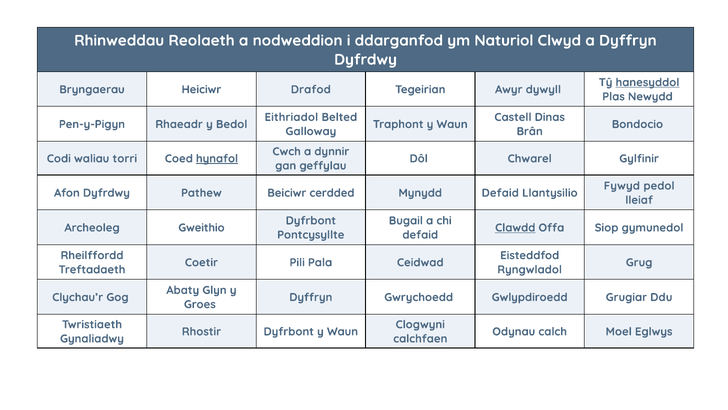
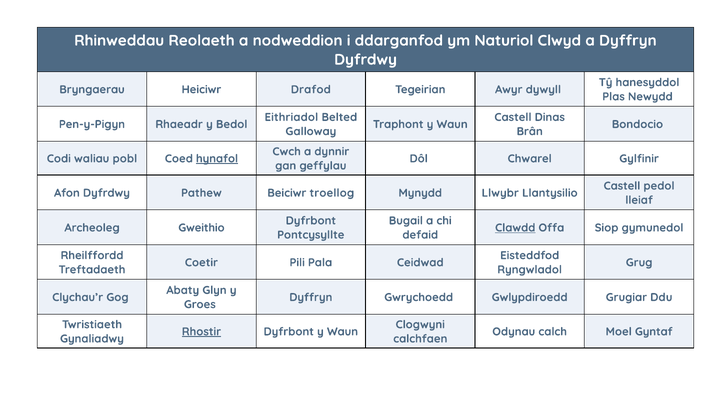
hanesyddol underline: present -> none
torri: torri -> pobl
Fywyd at (622, 186): Fywyd -> Castell
cerdded: cerdded -> troellog
Mynydd Defaid: Defaid -> Llwybr
Rhostir underline: none -> present
Eglwys: Eglwys -> Gyntaf
